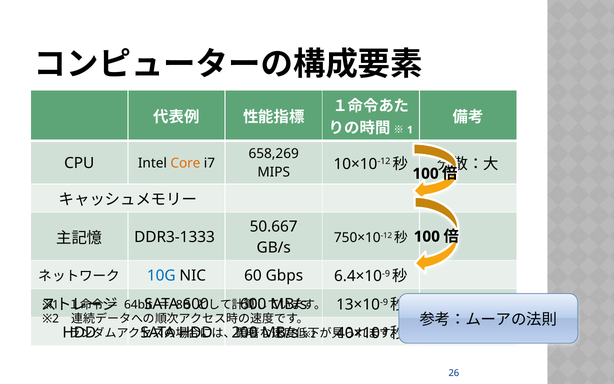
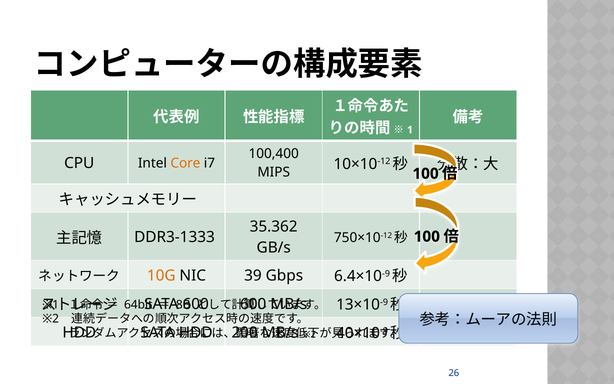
658,269: 658,269 -> 100,400
50.667: 50.667 -> 35.362
10G colour: blue -> orange
60: 60 -> 39
